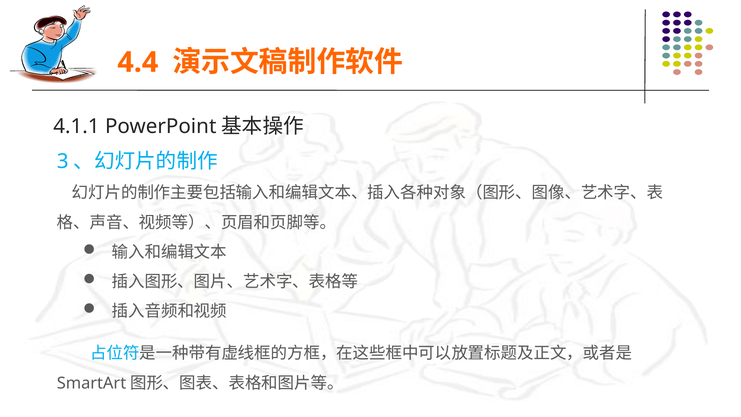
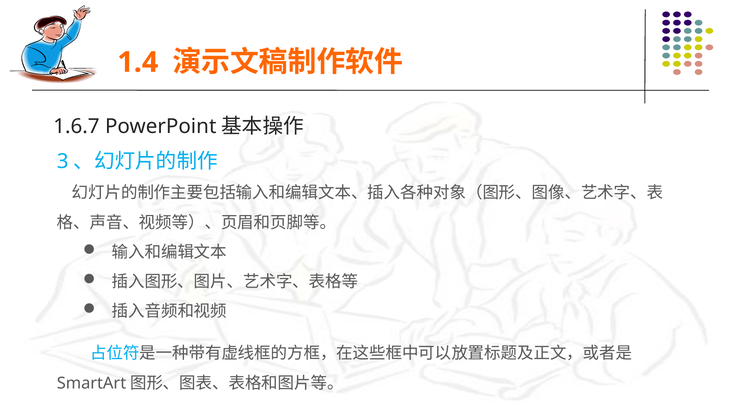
4.4: 4.4 -> 1.4
4.1.1: 4.1.1 -> 1.6.7
